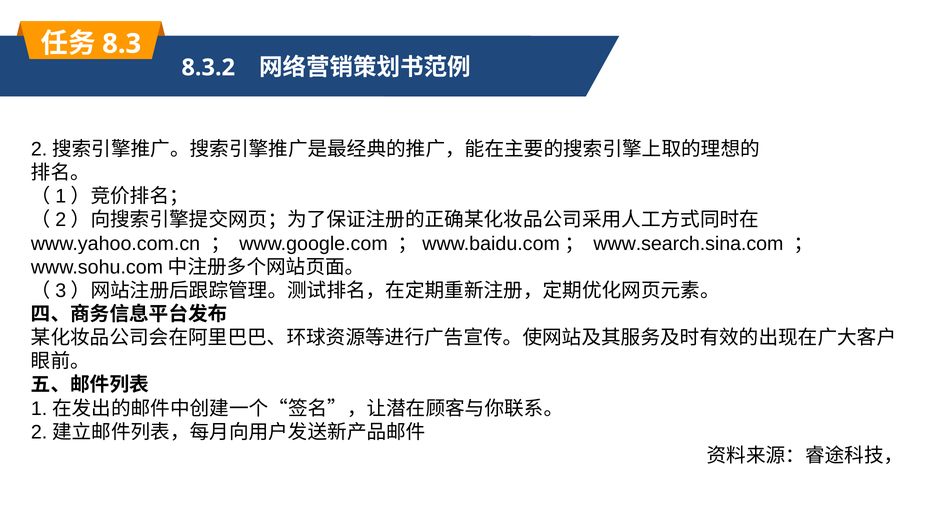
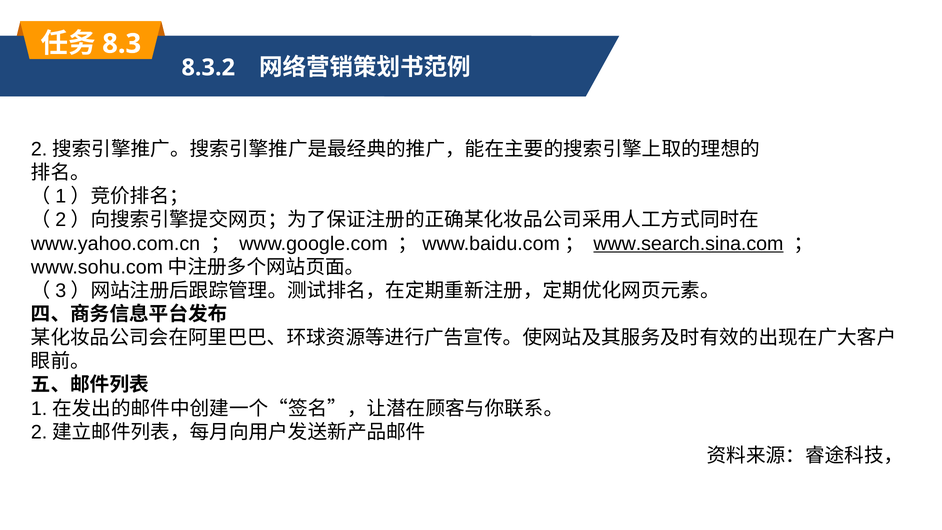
www.search.sina.com underline: none -> present
